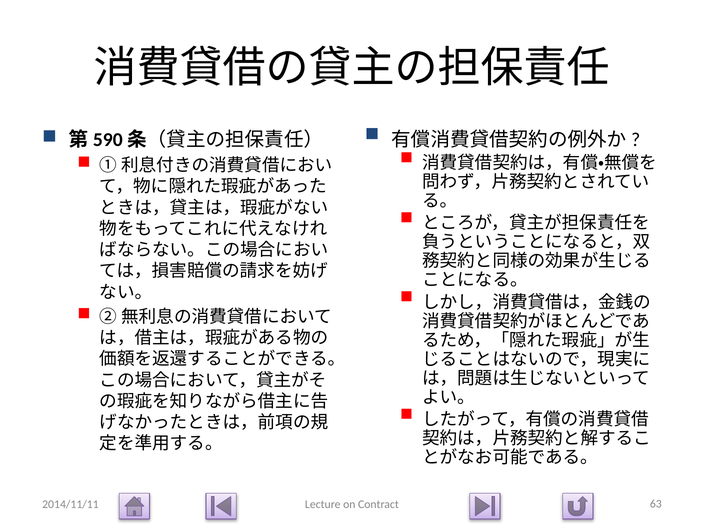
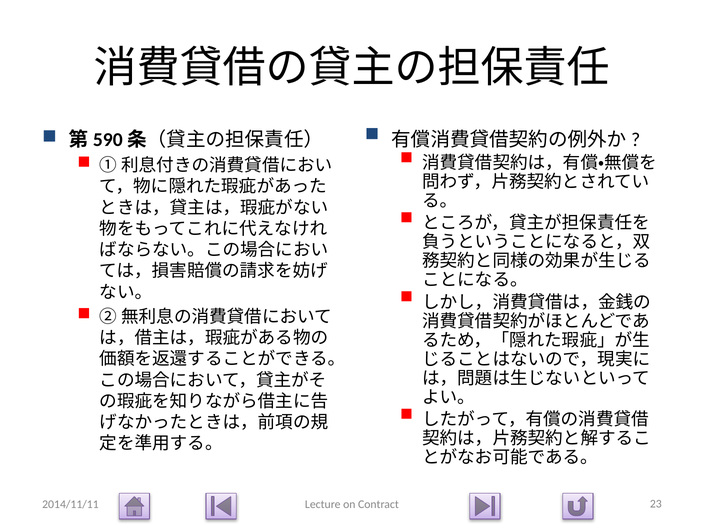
63: 63 -> 23
